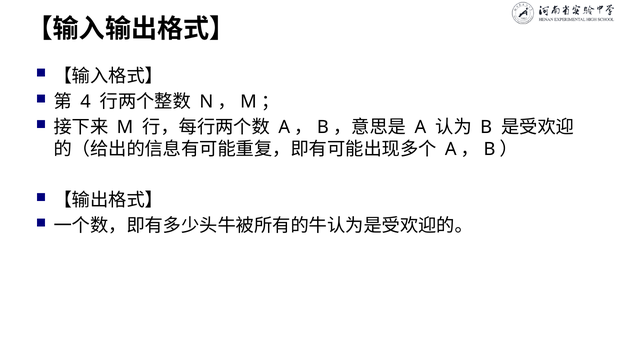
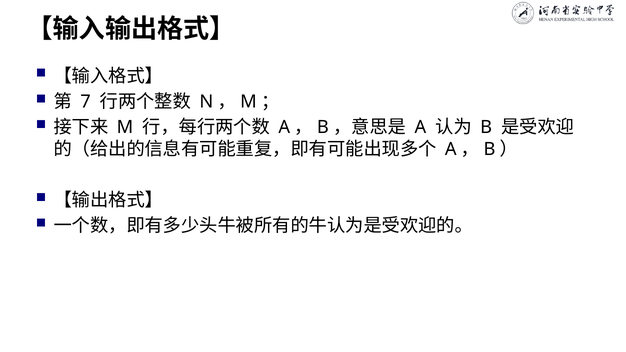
4: 4 -> 7
